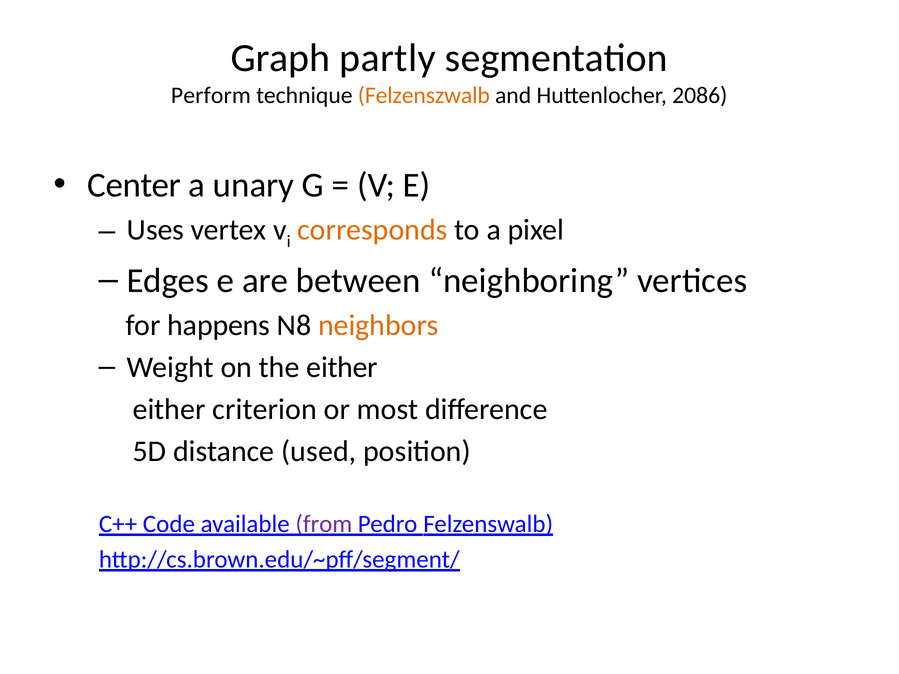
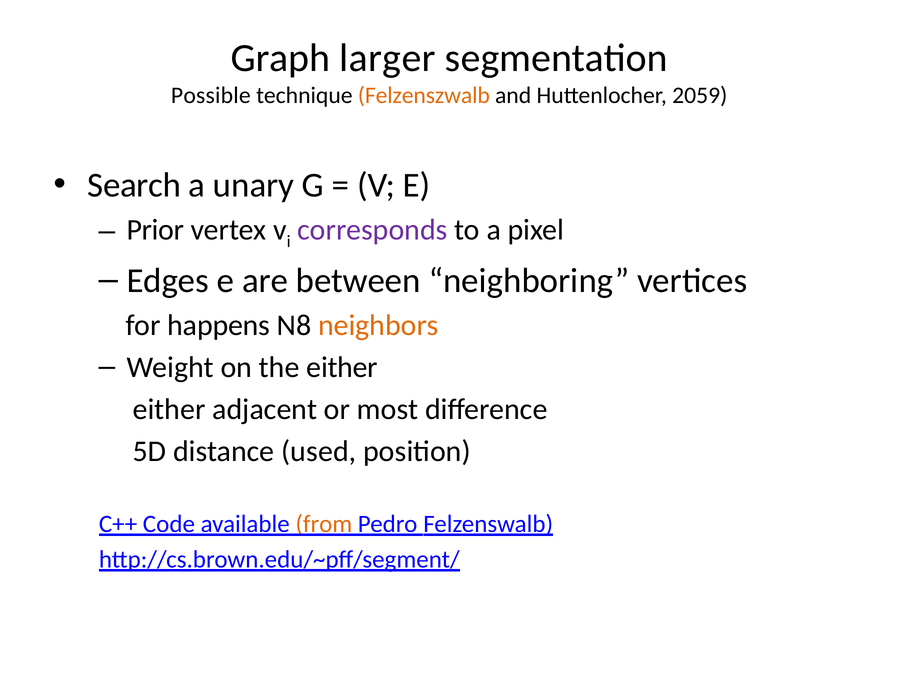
partly: partly -> larger
Perform: Perform -> Possible
2086: 2086 -> 2059
Center: Center -> Search
Uses: Uses -> Prior
corresponds colour: orange -> purple
criterion: criterion -> adjacent
from colour: purple -> orange
